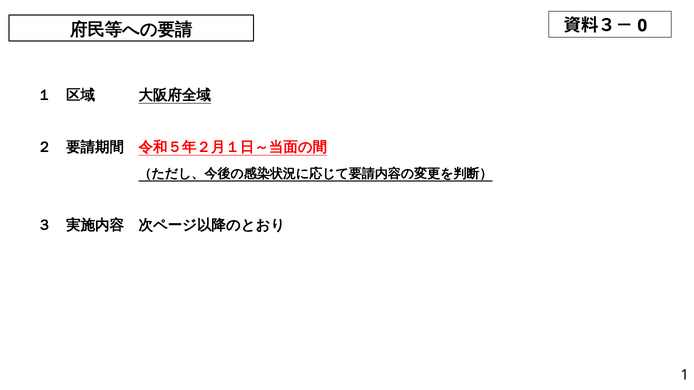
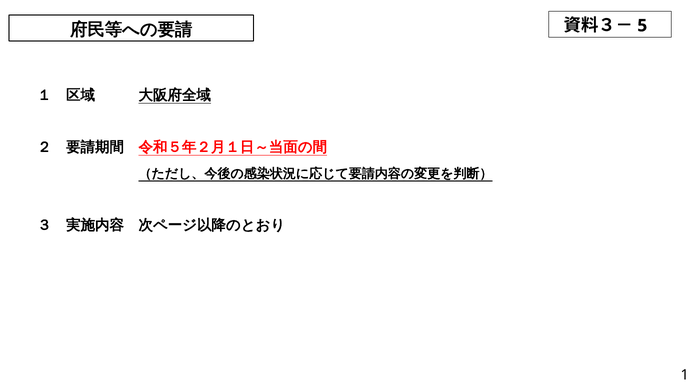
0: 0 -> 5
